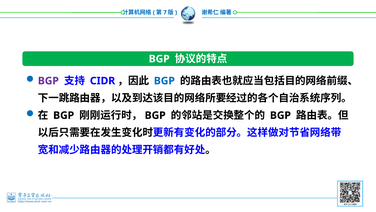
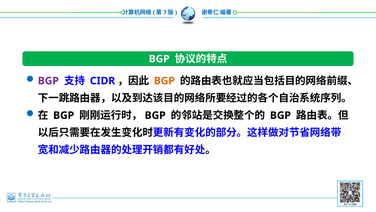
BGP at (164, 81) colour: blue -> orange
